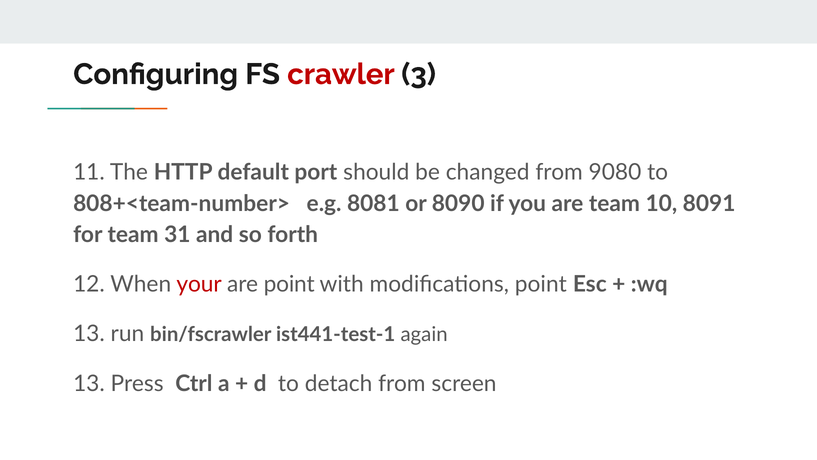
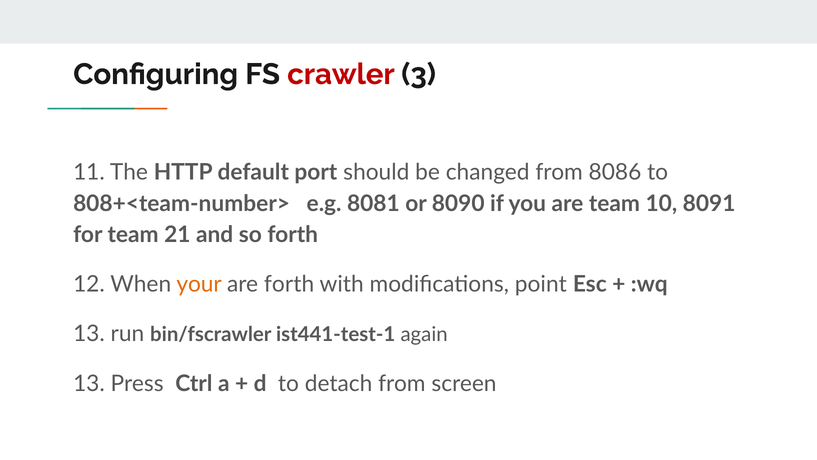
9080: 9080 -> 8086
31: 31 -> 21
your colour: red -> orange
are point: point -> forth
